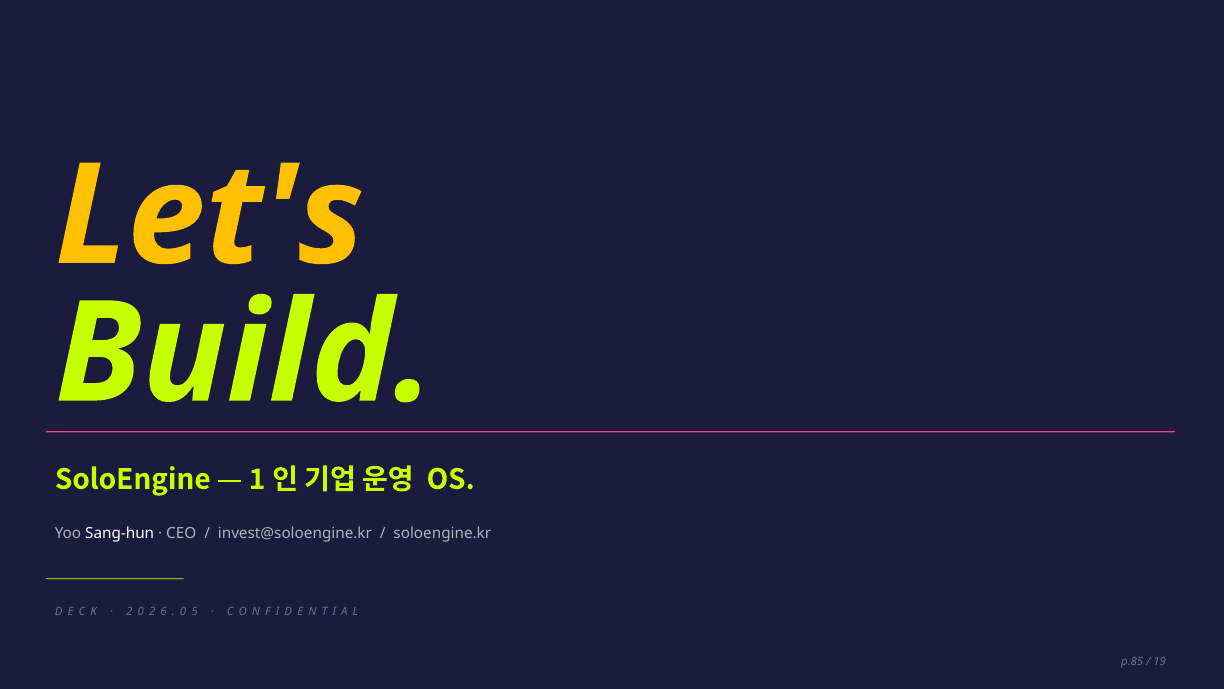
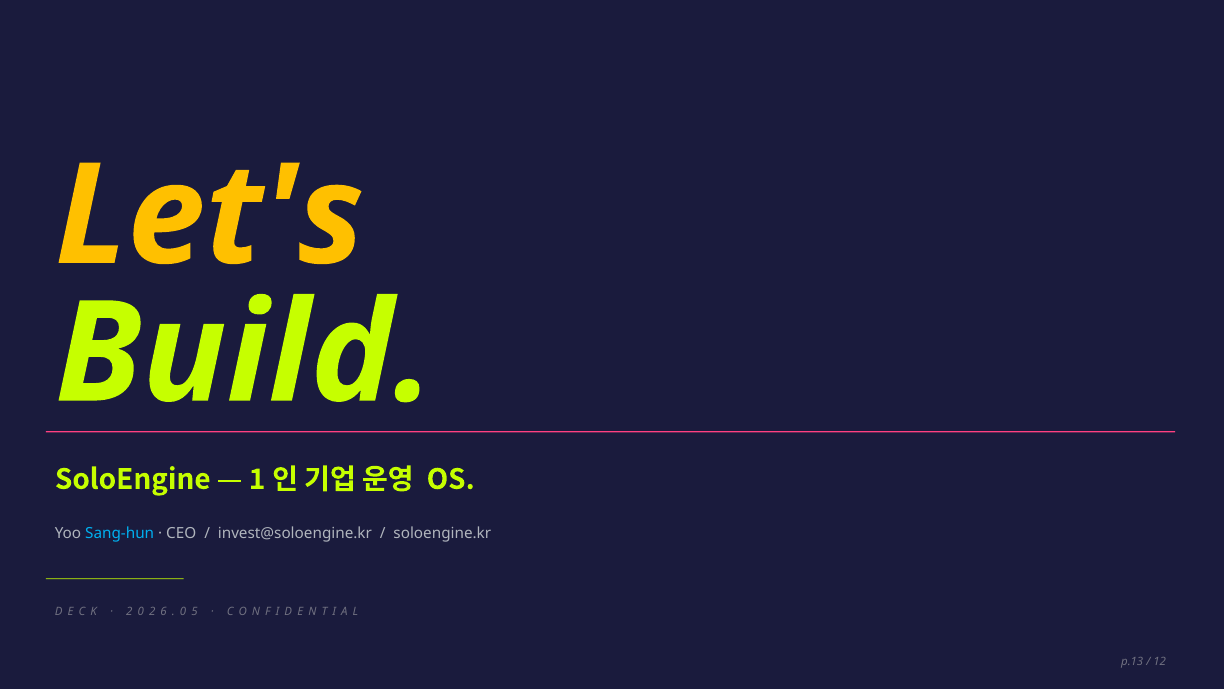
Sang-hun colour: white -> light blue
p.85: p.85 -> p.13
19: 19 -> 12
